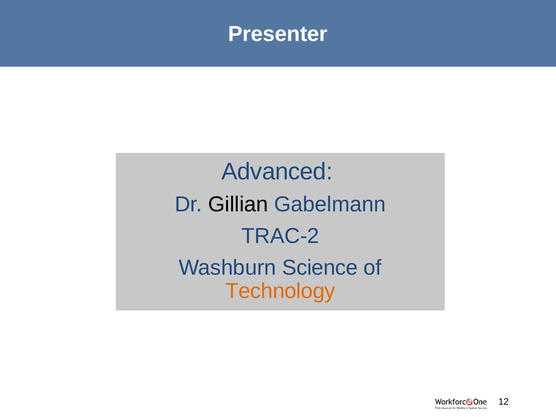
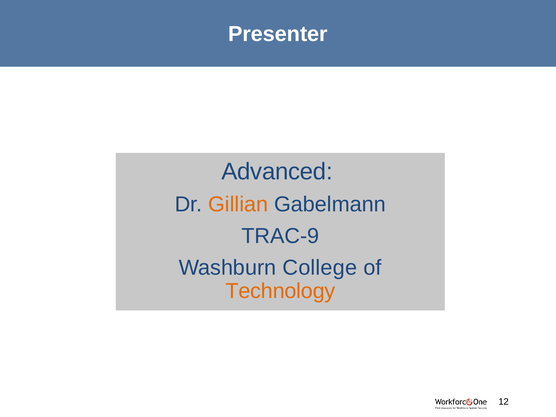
Gillian colour: black -> orange
TRAC-2: TRAC-2 -> TRAC-9
Science: Science -> College
